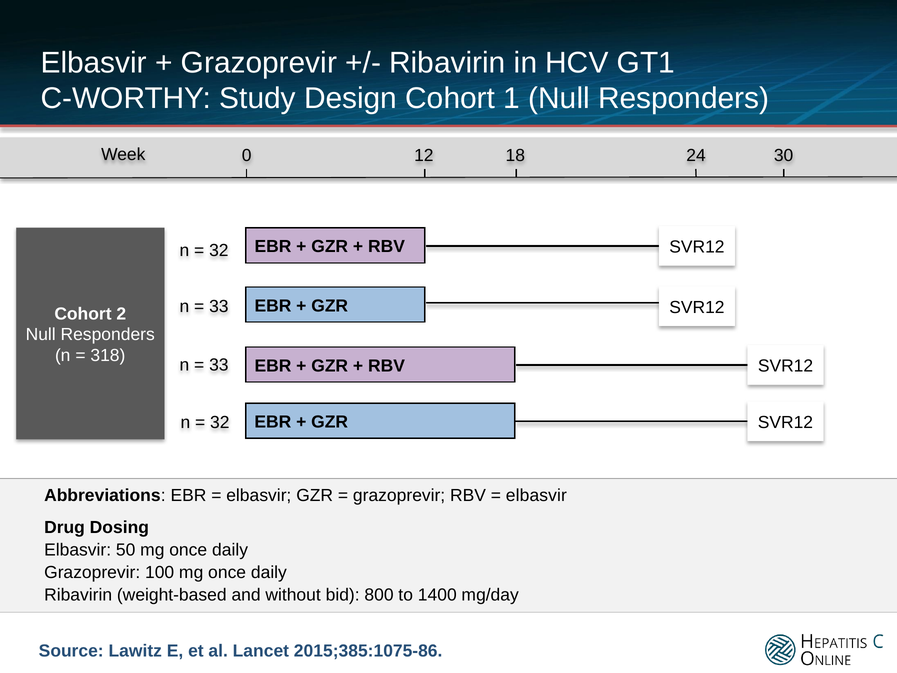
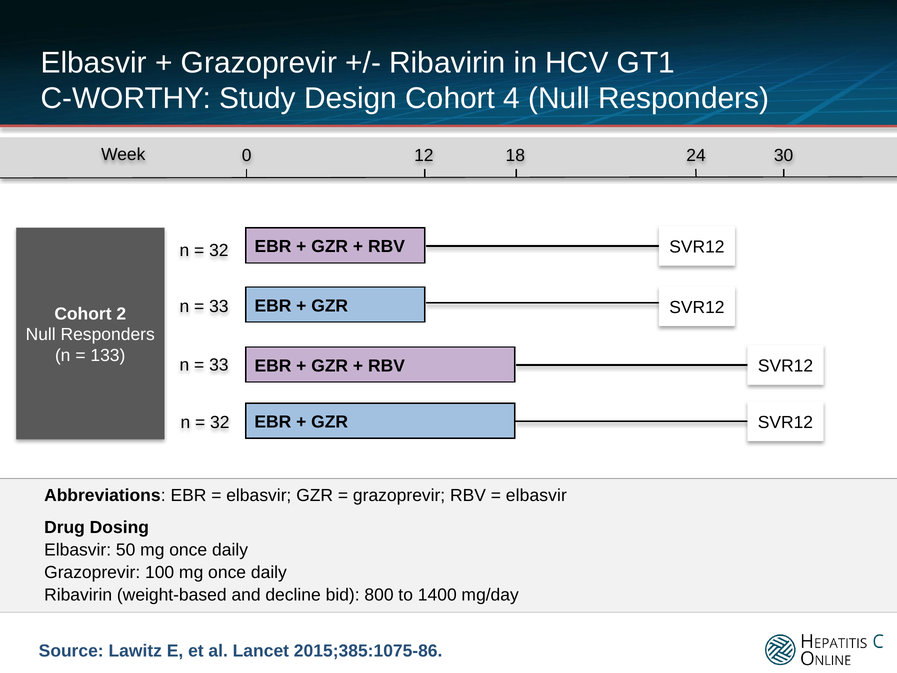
1: 1 -> 4
318: 318 -> 133
without: without -> decline
